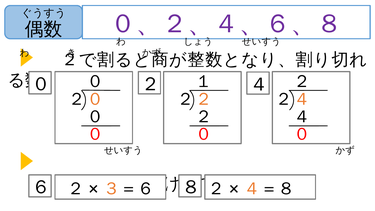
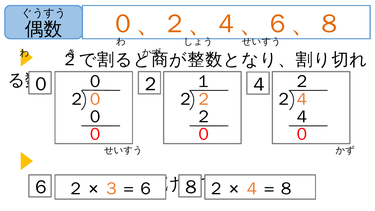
０、２、４、６、８ colour: purple -> orange
